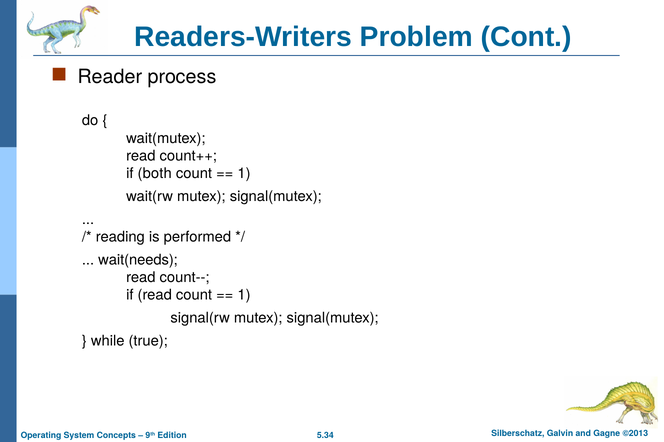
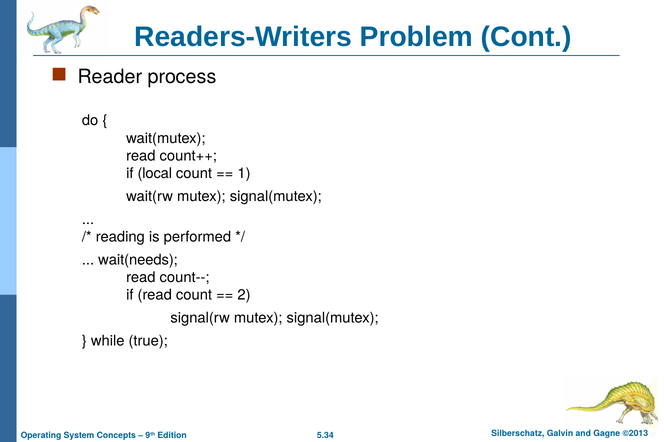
both: both -> local
1 at (244, 295): 1 -> 2
